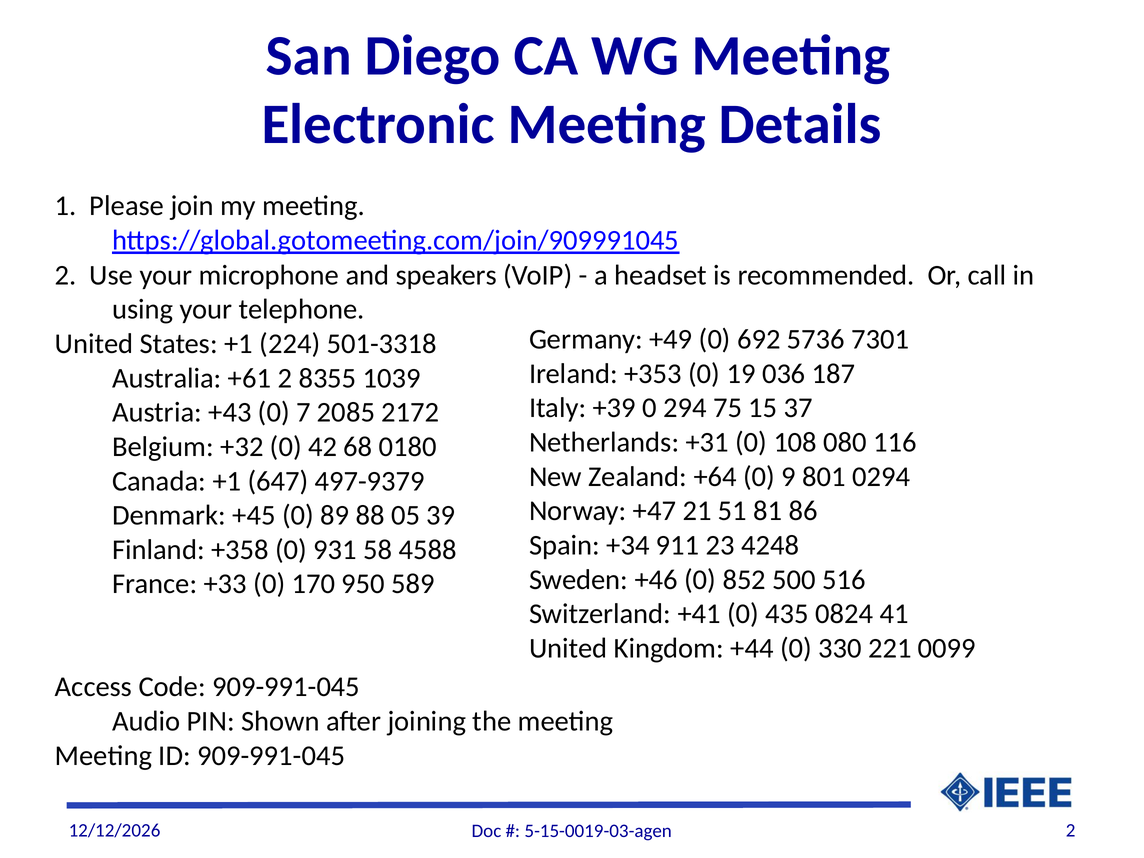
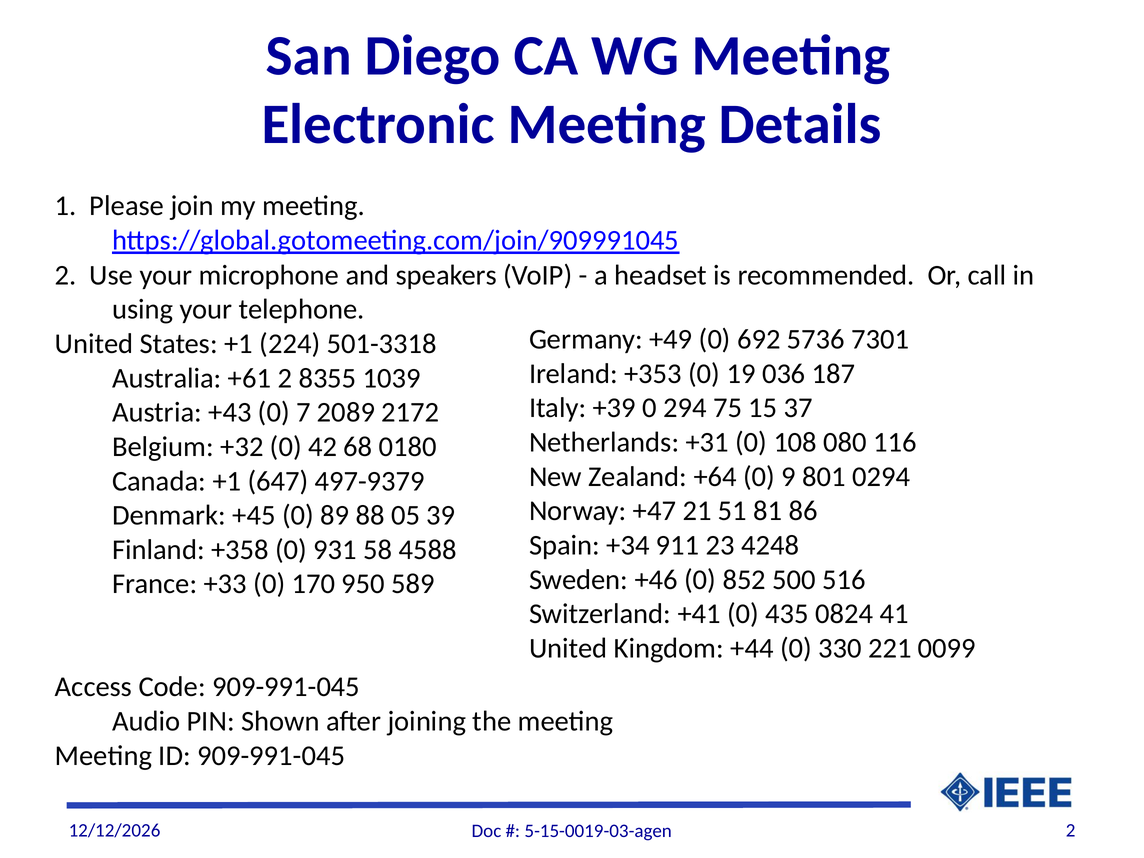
2085: 2085 -> 2089
